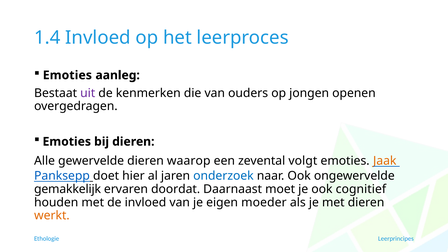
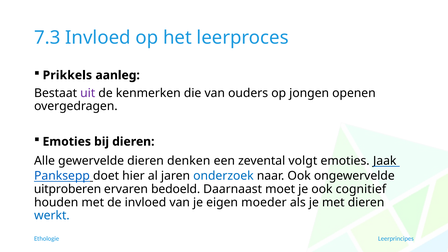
1.4: 1.4 -> 7.3
Emoties at (67, 75): Emoties -> Prikkels
waarop: waarop -> denken
Jaak colour: orange -> black
gemakkelijk: gemakkelijk -> uitproberen
doordat: doordat -> bedoeld
werkt colour: orange -> blue
